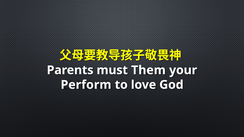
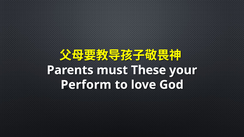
Them: Them -> These
